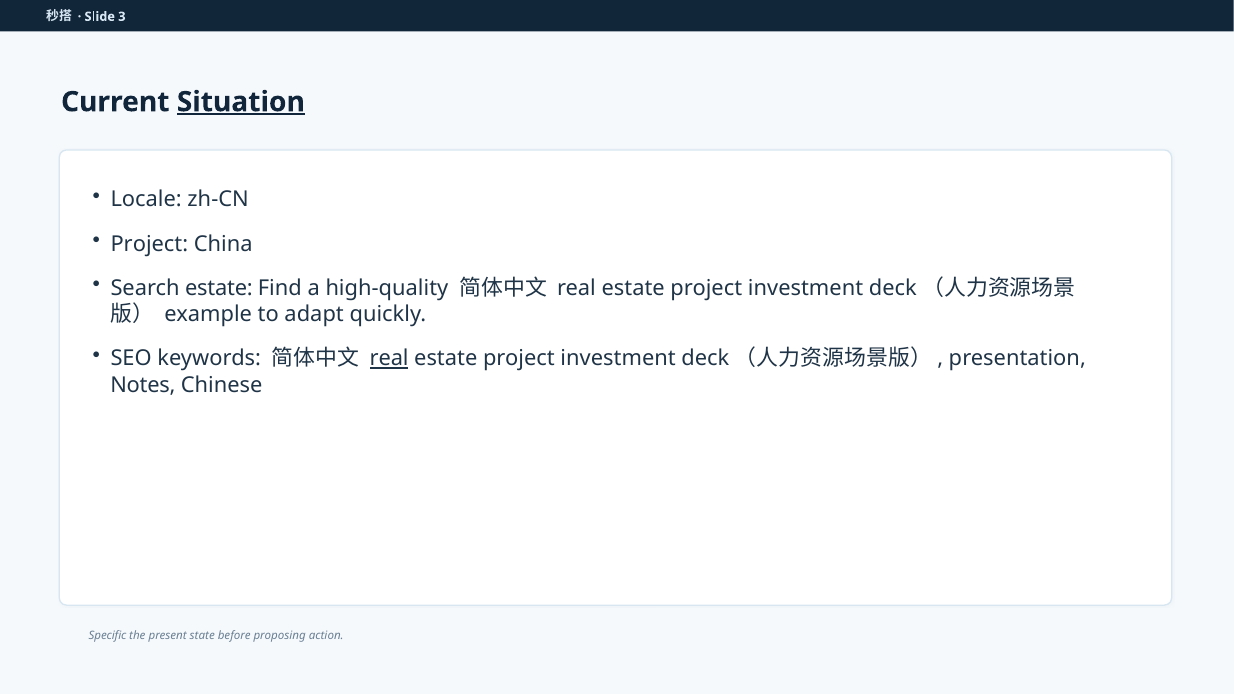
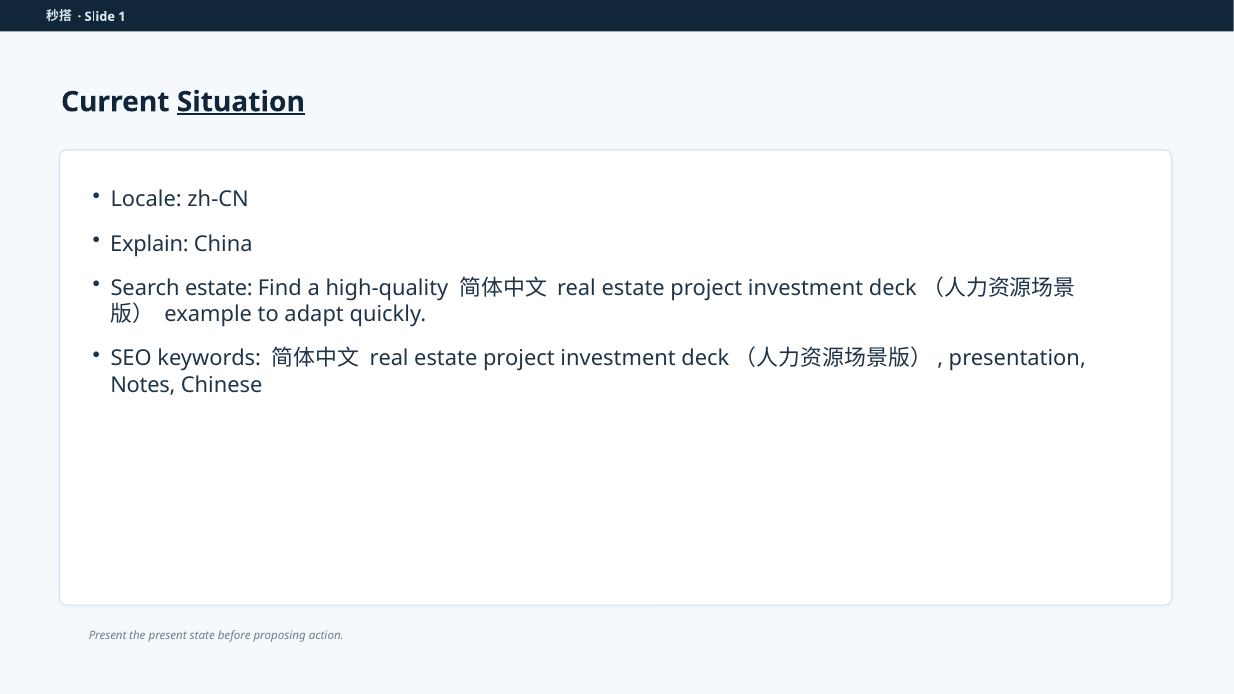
3: 3 -> 1
Project at (149, 244): Project -> Explain
real at (389, 359) underline: present -> none
Specific at (108, 636): Specific -> Present
